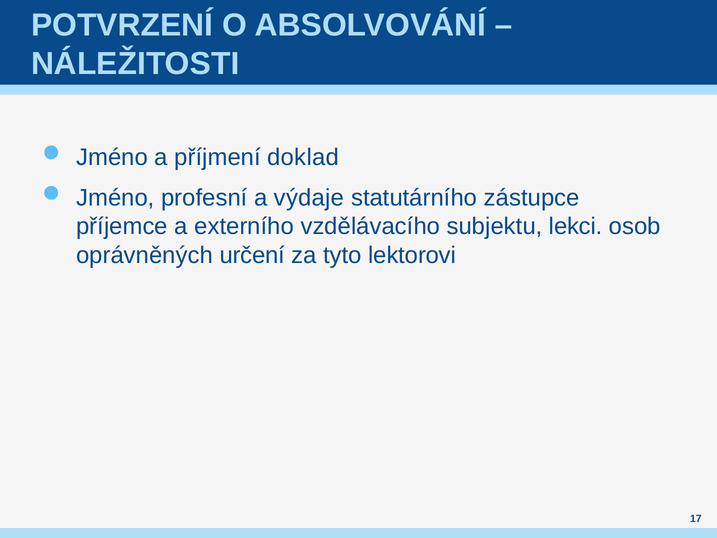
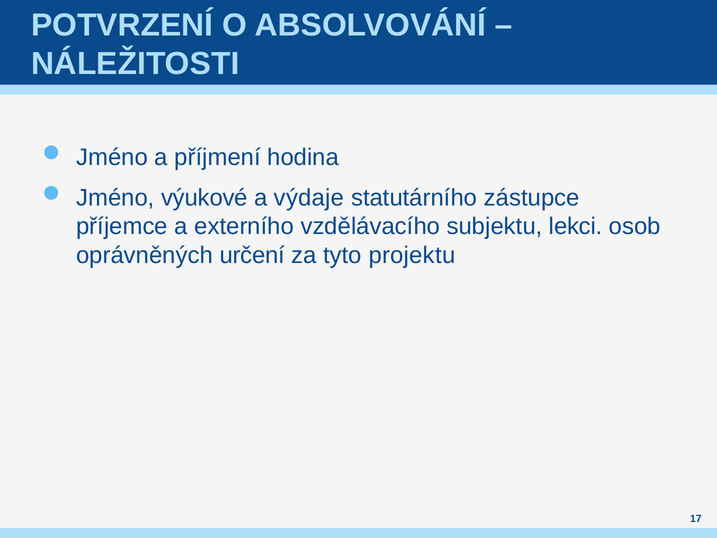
doklad: doklad -> hodina
profesní: profesní -> výukové
lektorovi: lektorovi -> projektu
